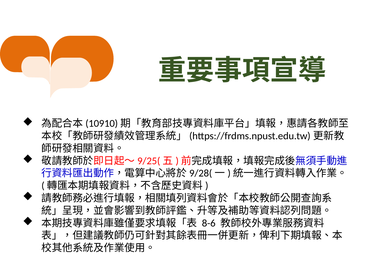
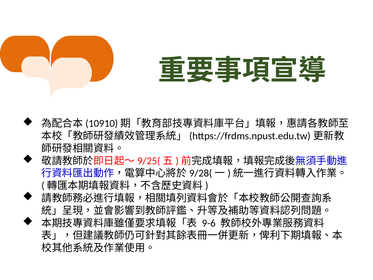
8-6: 8-6 -> 9-6
